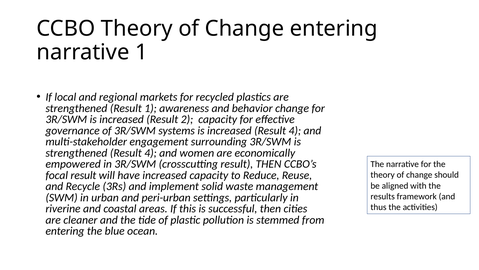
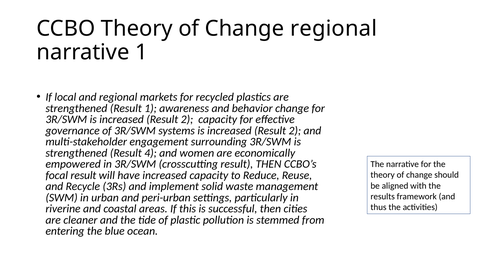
Change entering: entering -> regional
4 at (295, 130): 4 -> 2
